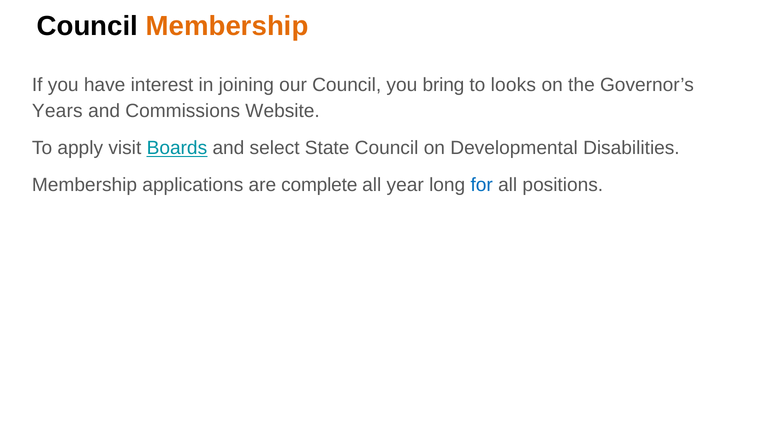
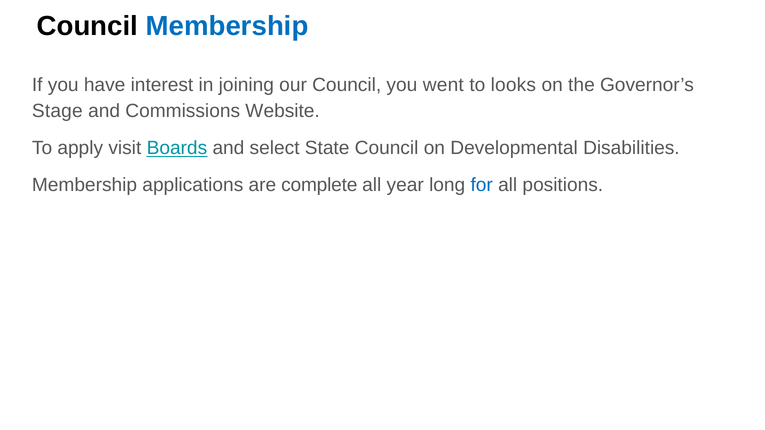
Membership at (227, 26) colour: orange -> blue
bring: bring -> went
Years: Years -> Stage
